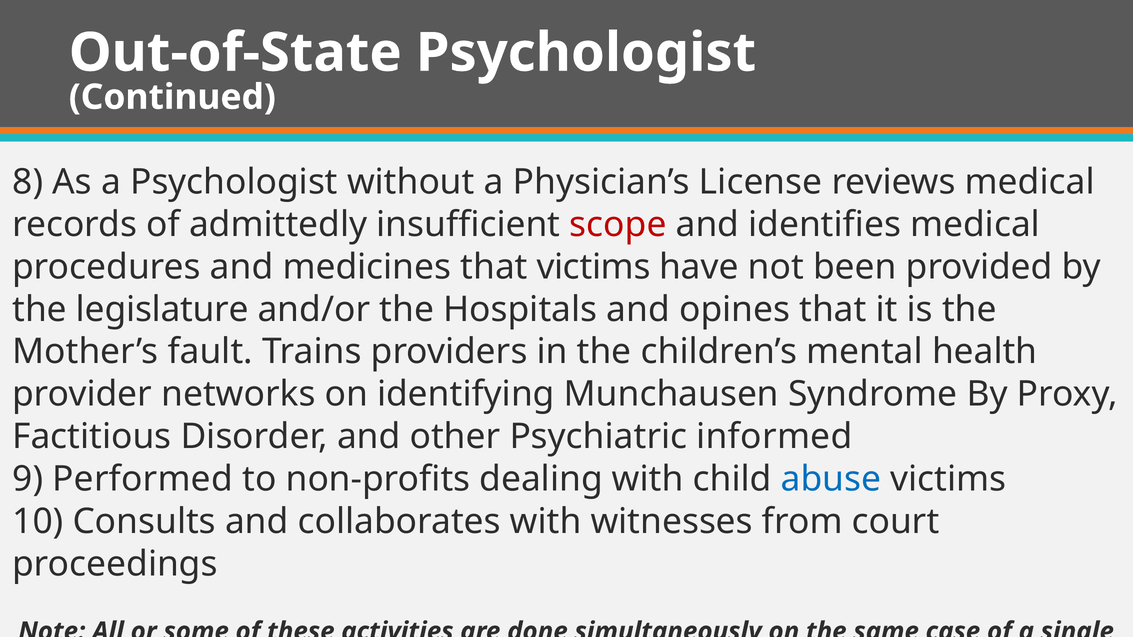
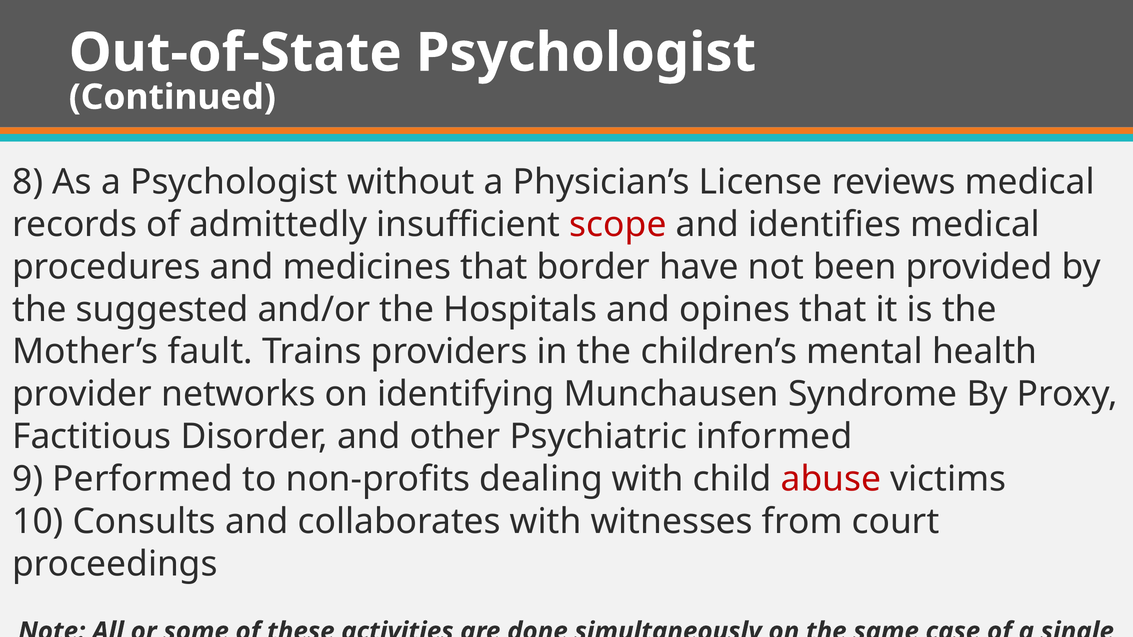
that victims: victims -> border
legislature: legislature -> suggested
abuse colour: blue -> red
